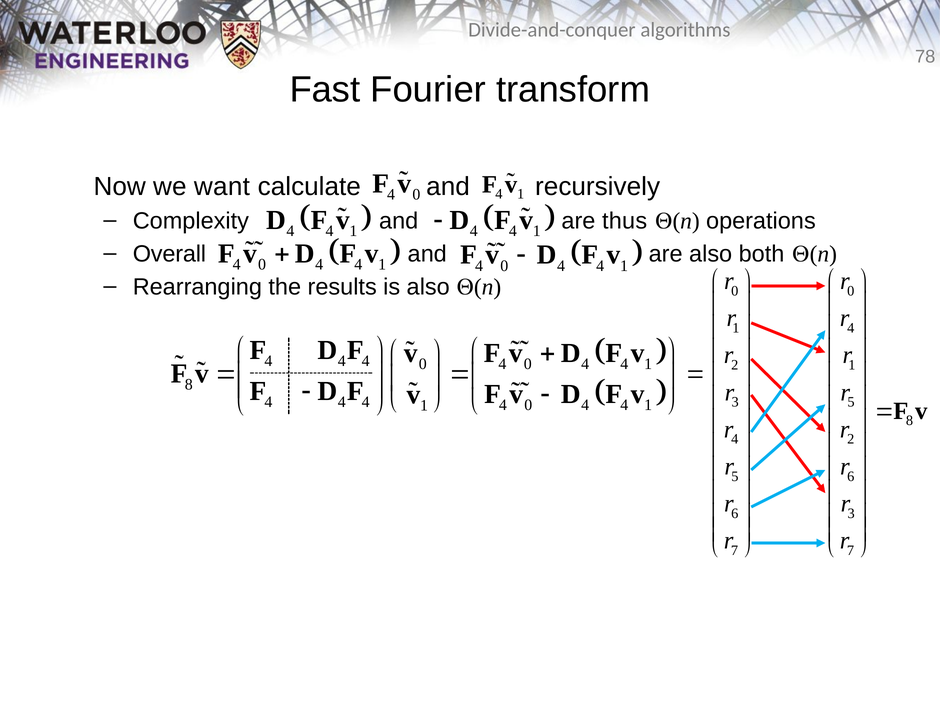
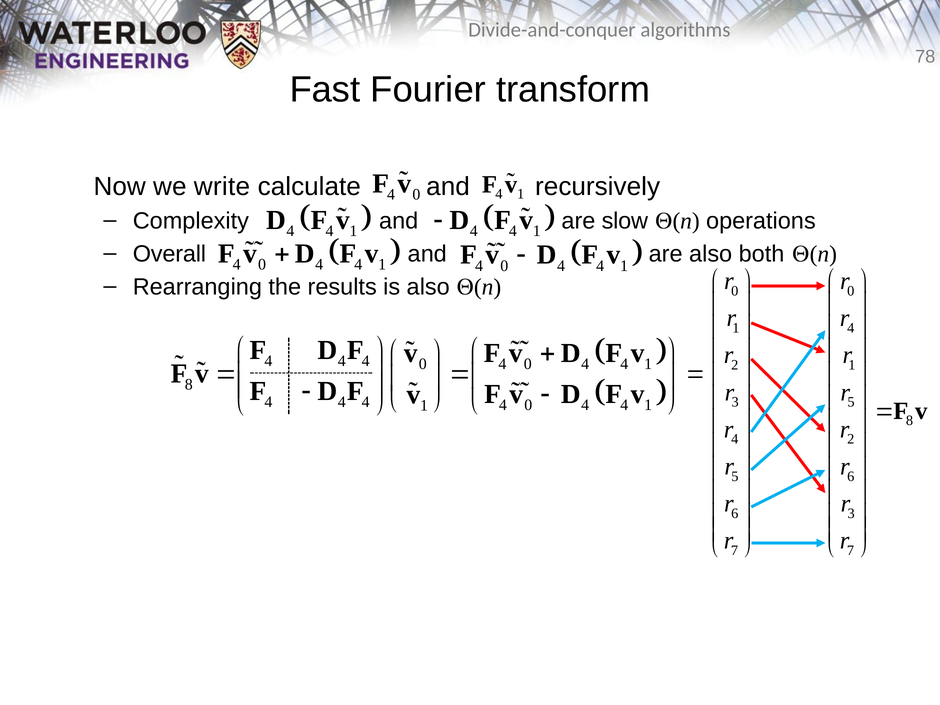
want: want -> write
thus: thus -> slow
